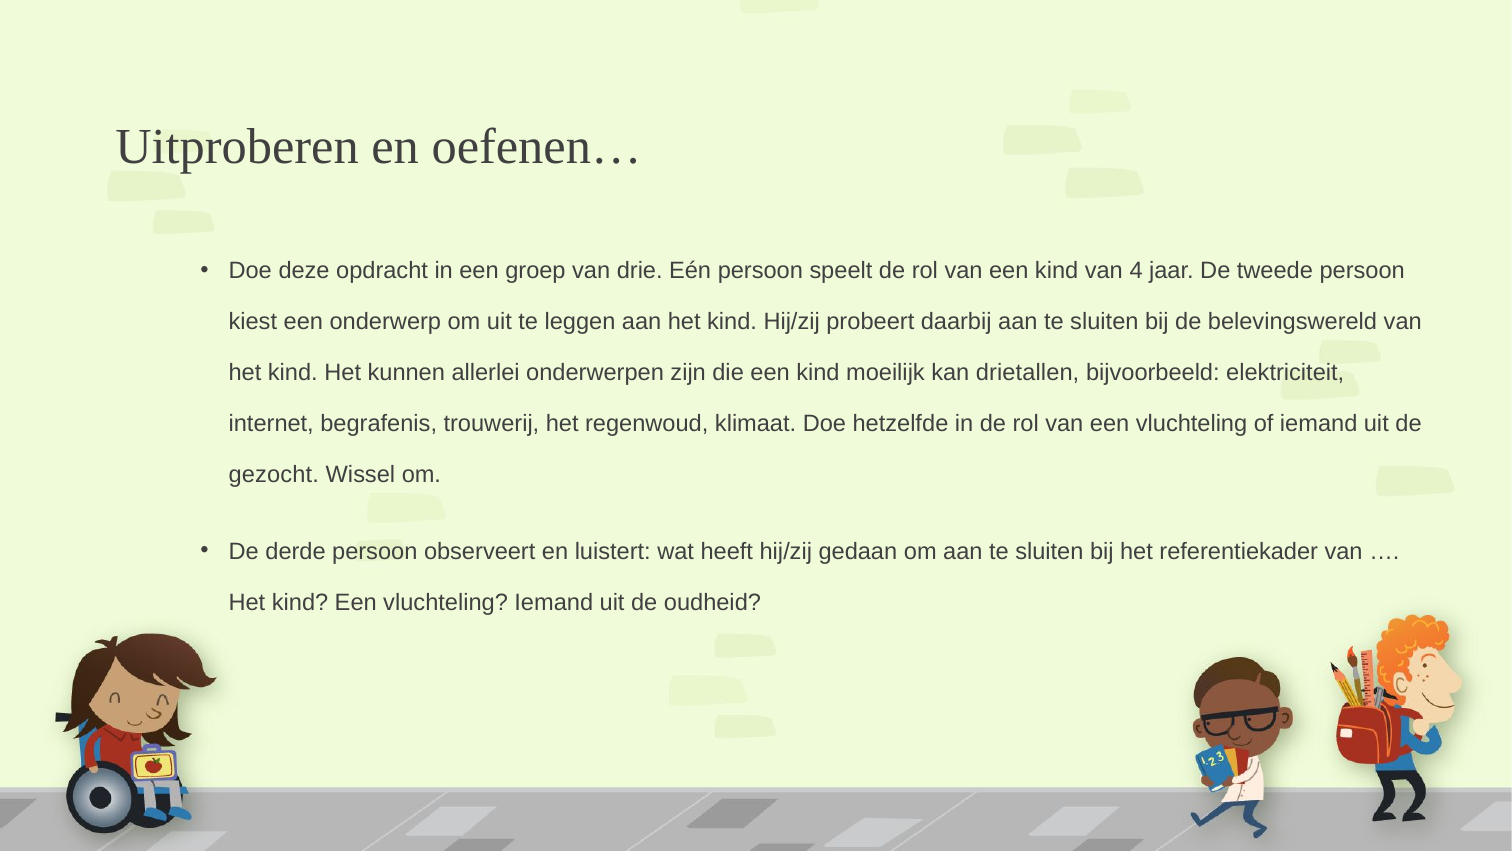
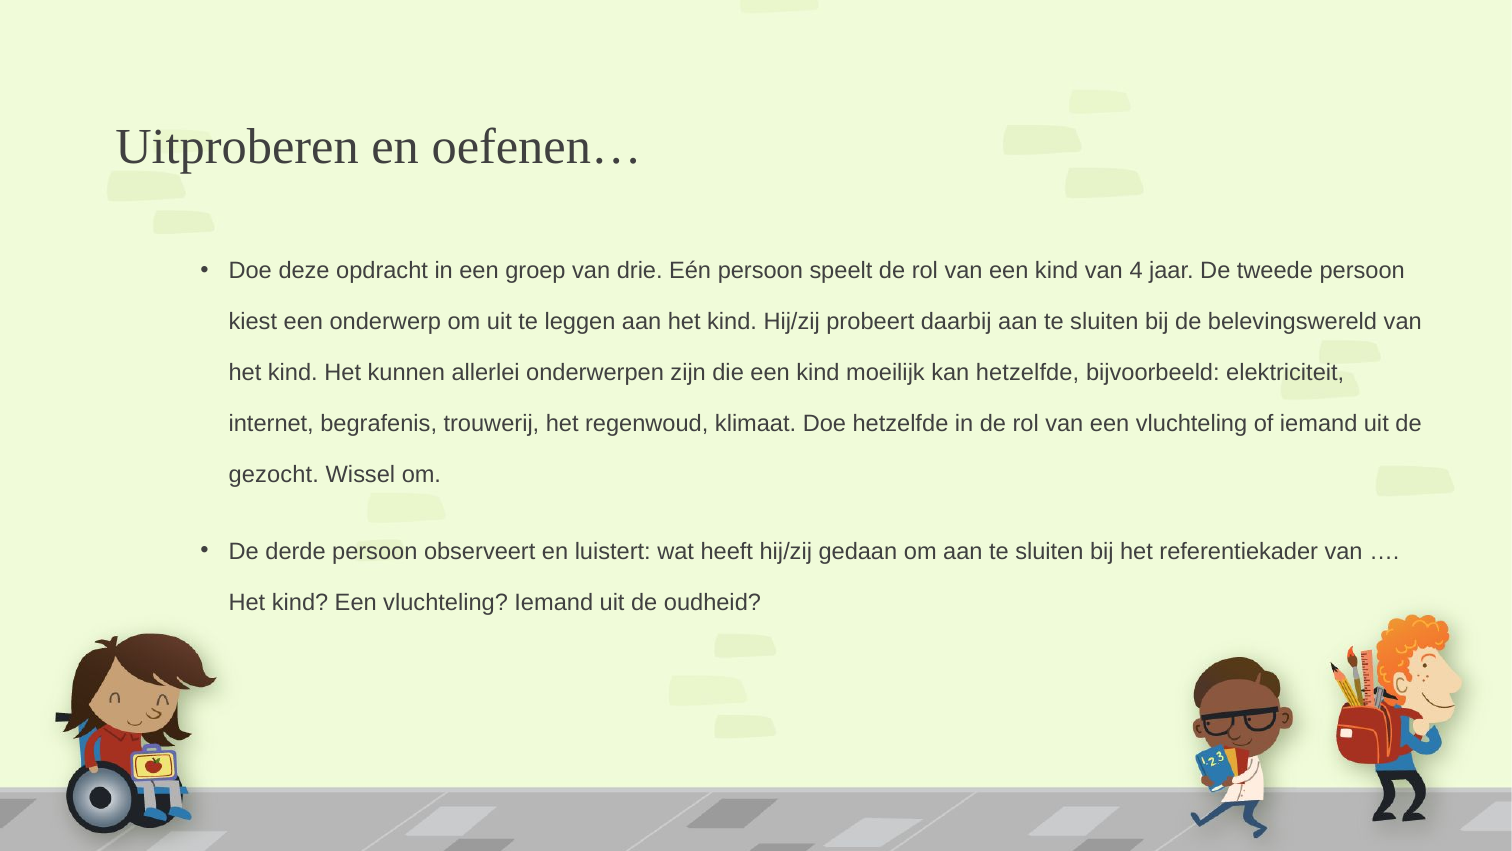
kan drietallen: drietallen -> hetzelfde
